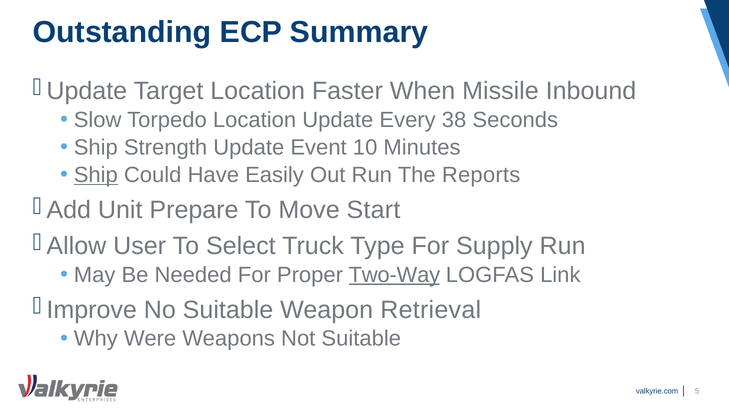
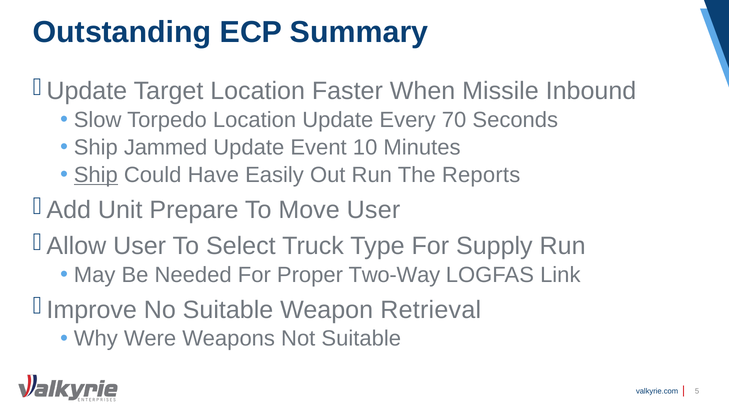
38: 38 -> 70
Strength: Strength -> Jammed
Move Start: Start -> User
Two-Way underline: present -> none
